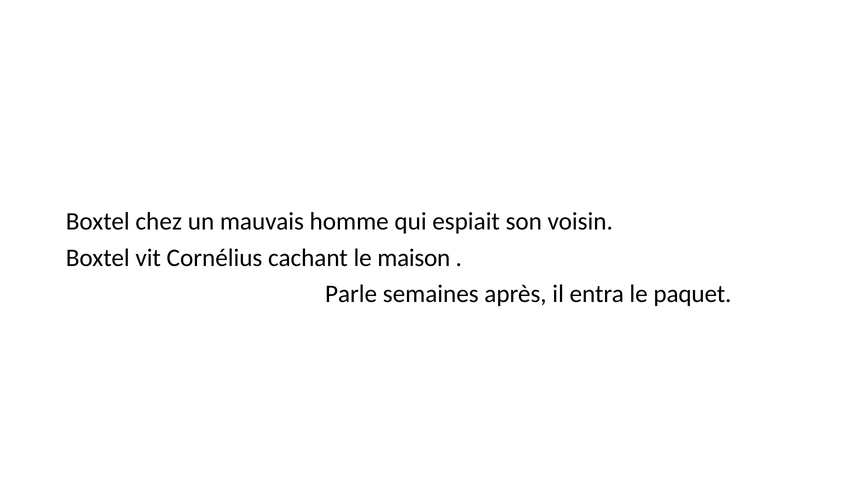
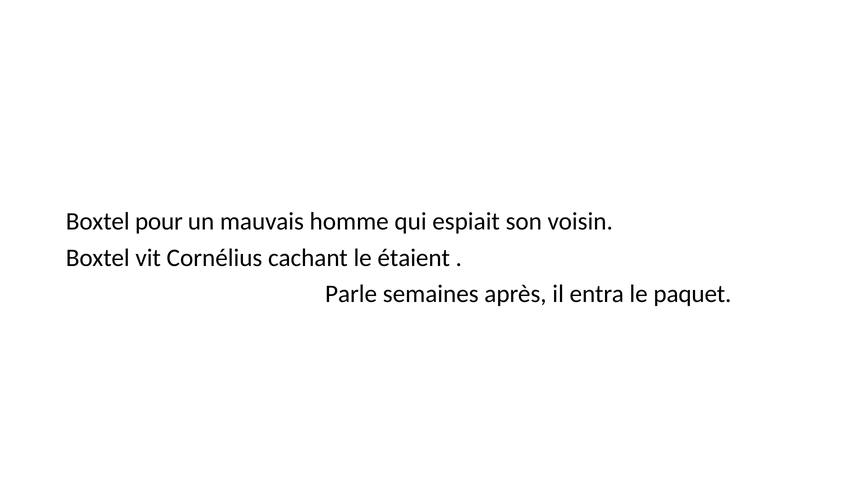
chez: chez -> pour
maison: maison -> étaient
